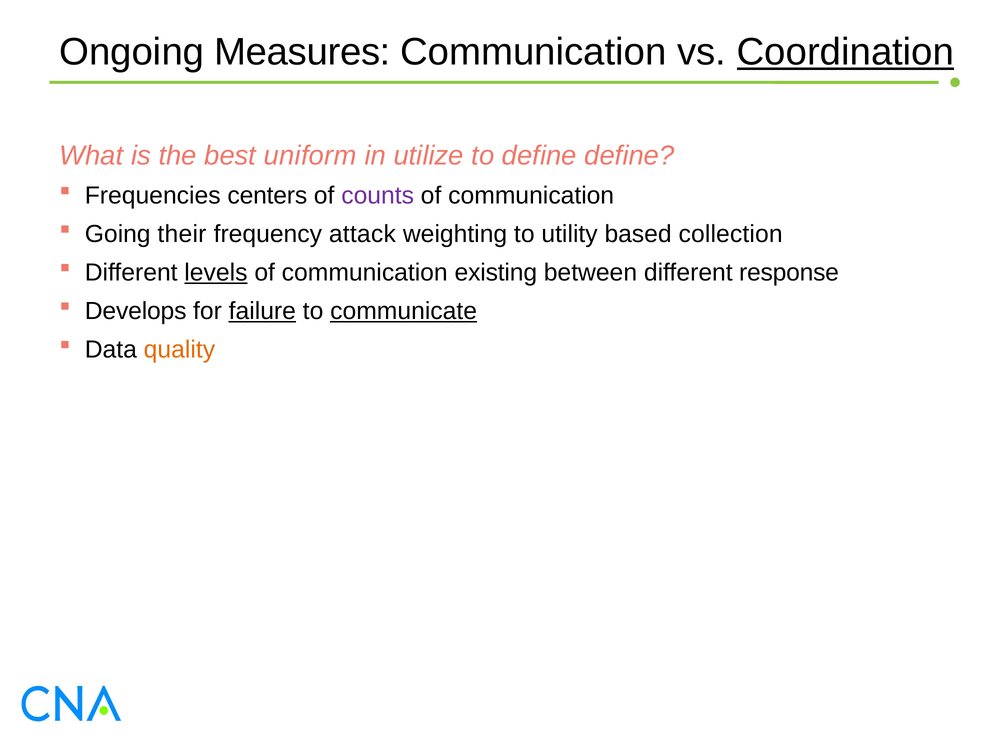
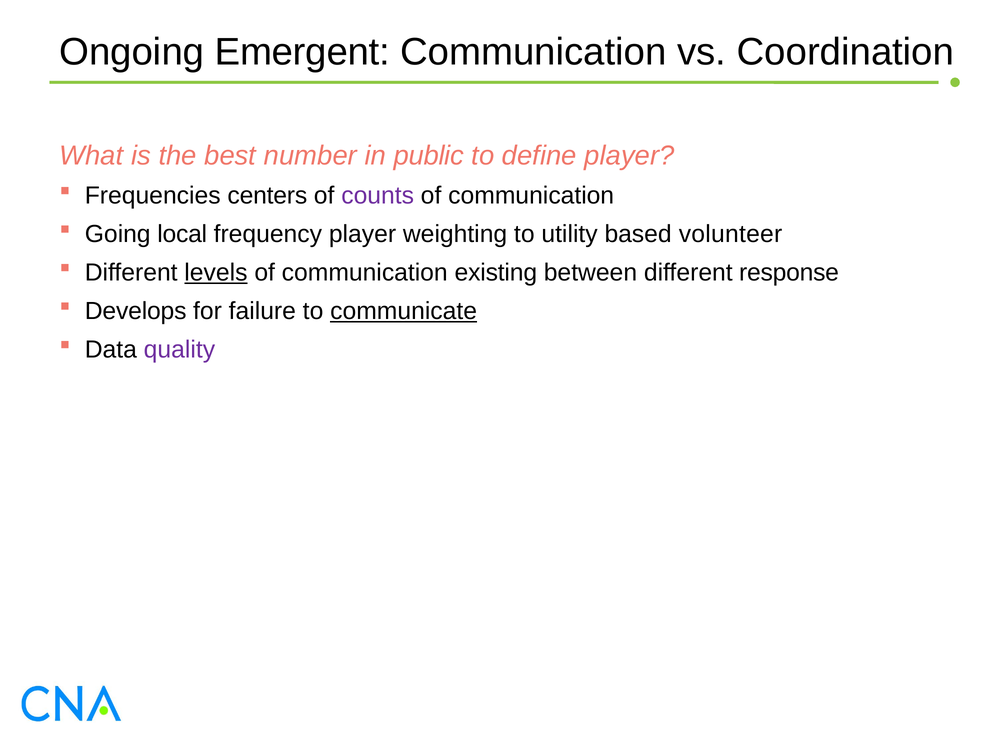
Measures: Measures -> Emergent
Coordination underline: present -> none
uniform: uniform -> number
utilize: utilize -> public
define define: define -> player
their: their -> local
frequency attack: attack -> player
collection: collection -> volunteer
failure underline: present -> none
quality colour: orange -> purple
